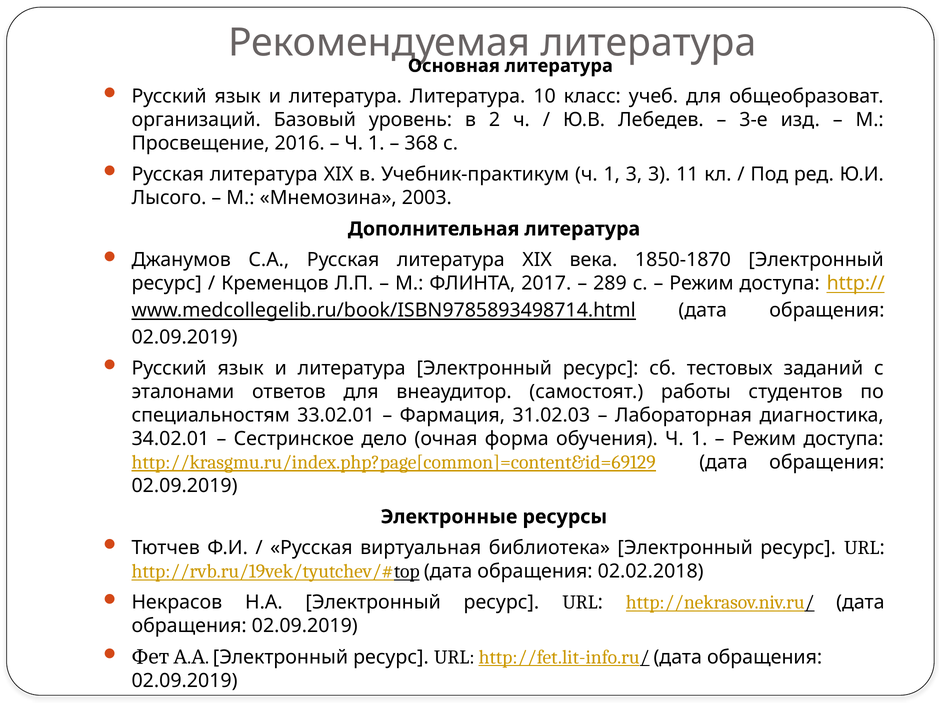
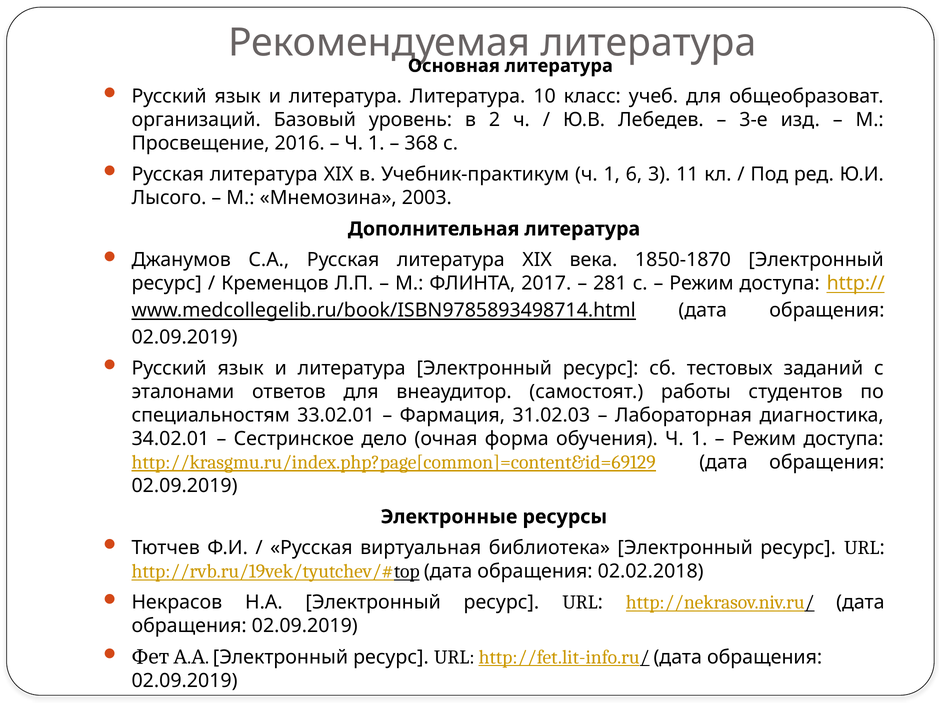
1 3: 3 -> 6
289: 289 -> 281
